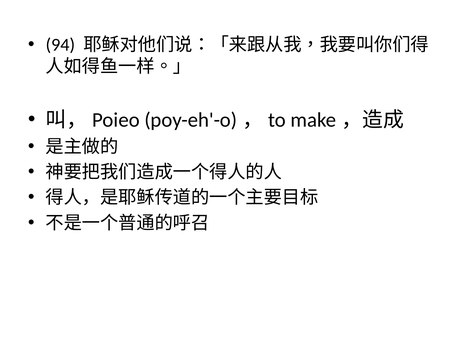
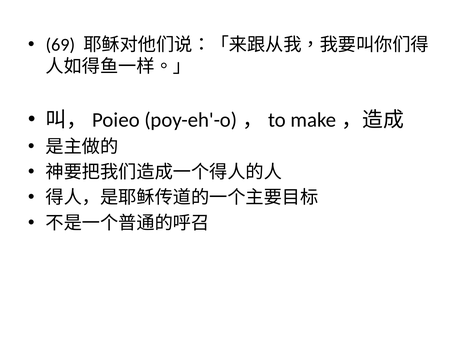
94: 94 -> 69
